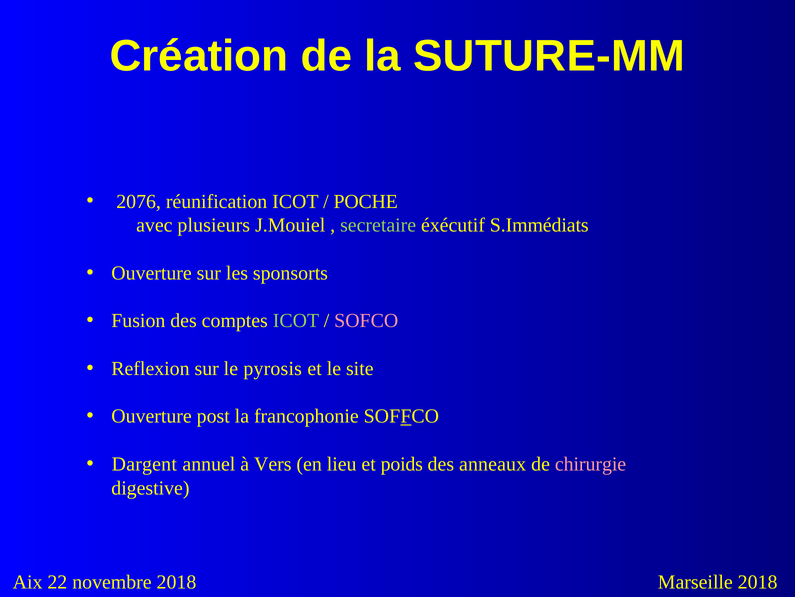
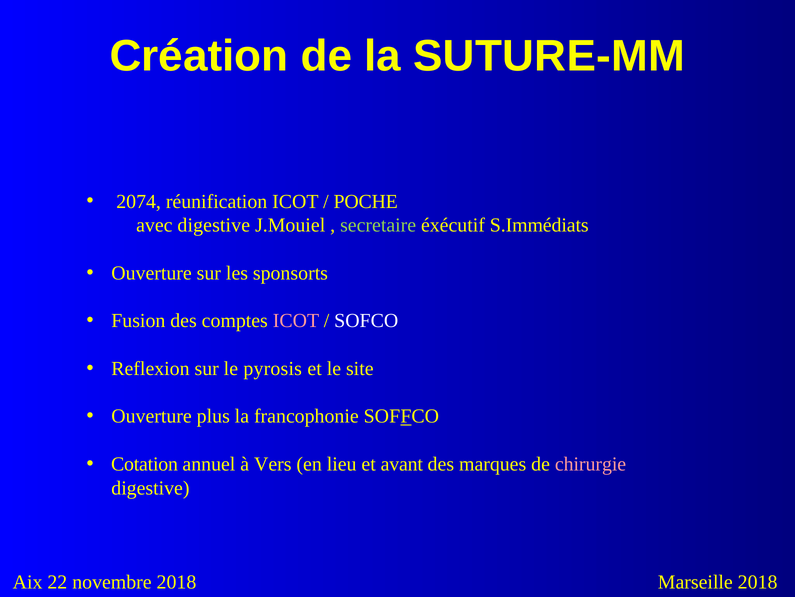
2076: 2076 -> 2074
avec plusieurs: plusieurs -> digestive
ICOT at (296, 320) colour: light green -> pink
SOFCO colour: pink -> white
post: post -> plus
Dargent: Dargent -> Cotation
poids: poids -> avant
anneaux: anneaux -> marques
